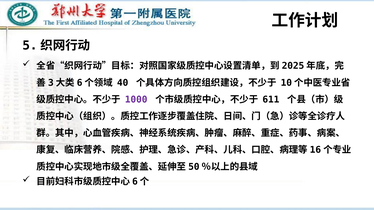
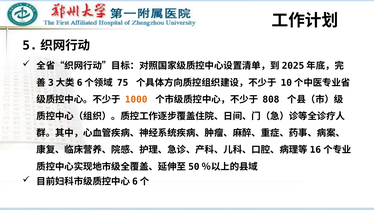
40: 40 -> 75
1000 colour: purple -> orange
611: 611 -> 808
